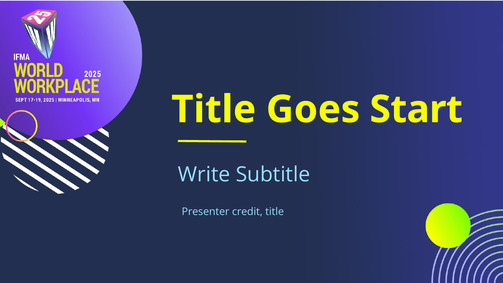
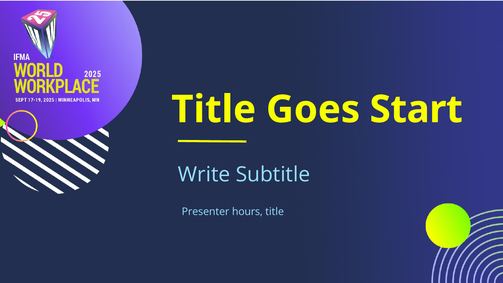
credit: credit -> hours
